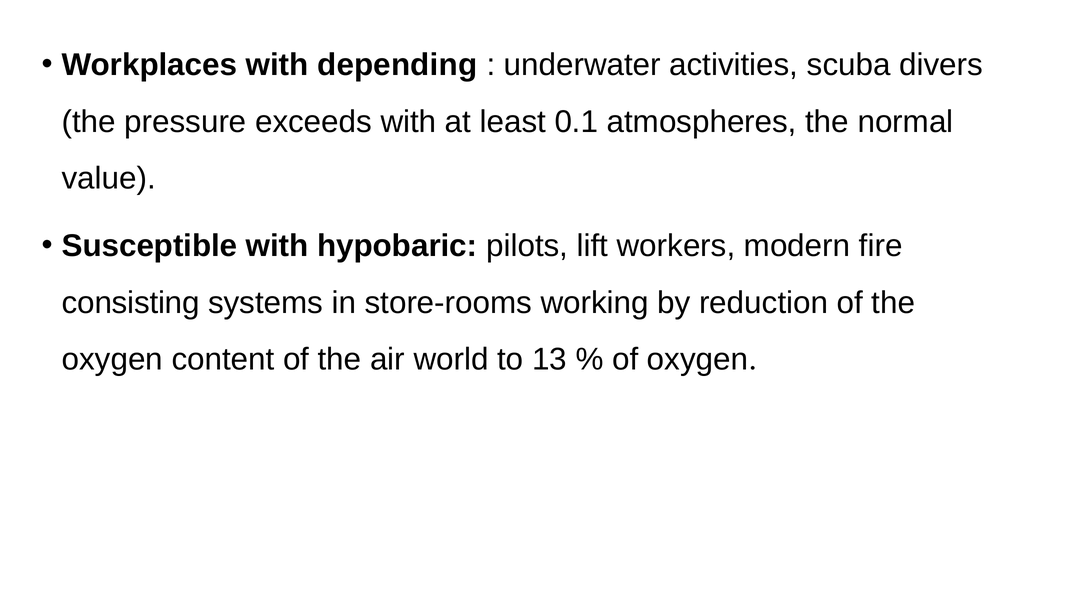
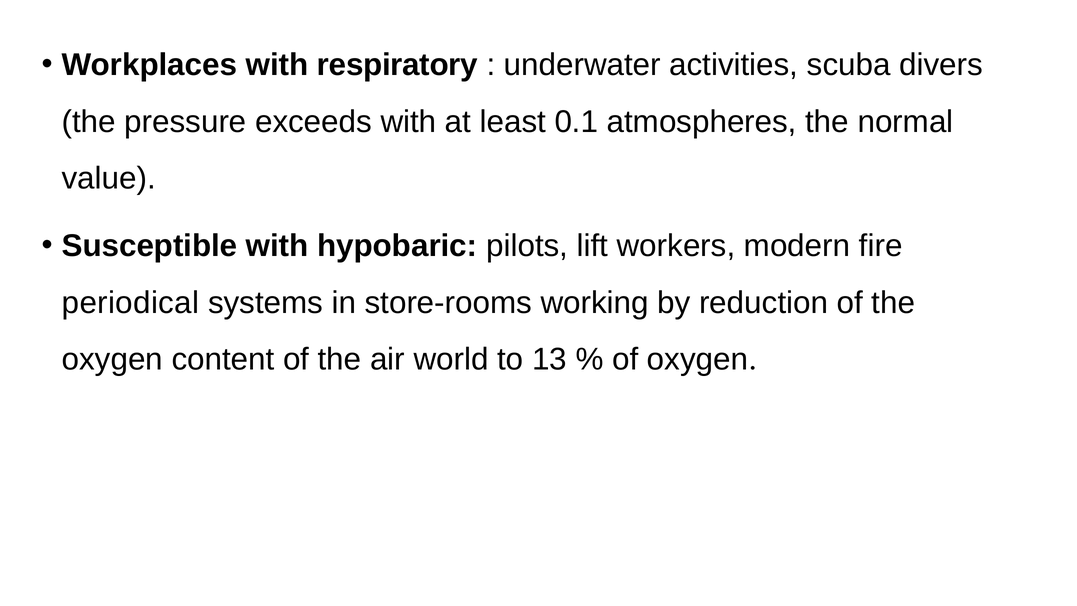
depending: depending -> respiratory
consisting: consisting -> periodical
